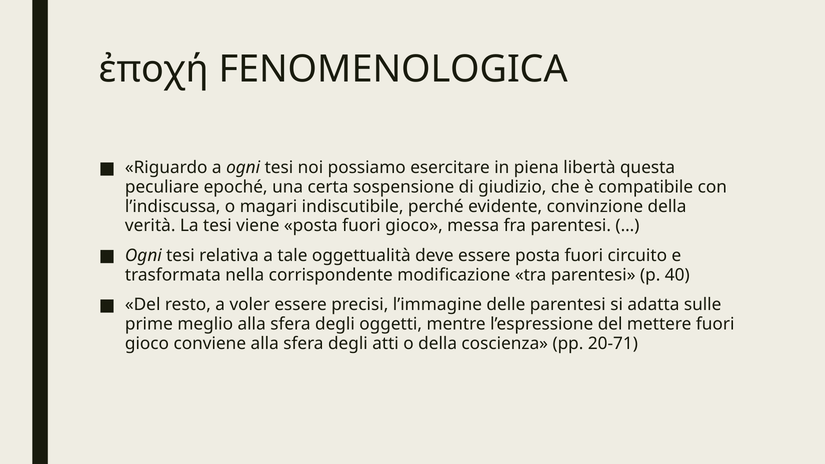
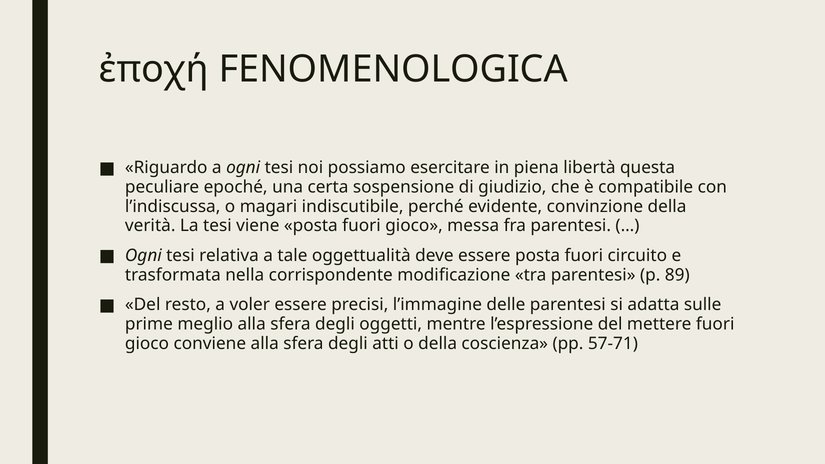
40: 40 -> 89
20-71: 20-71 -> 57-71
